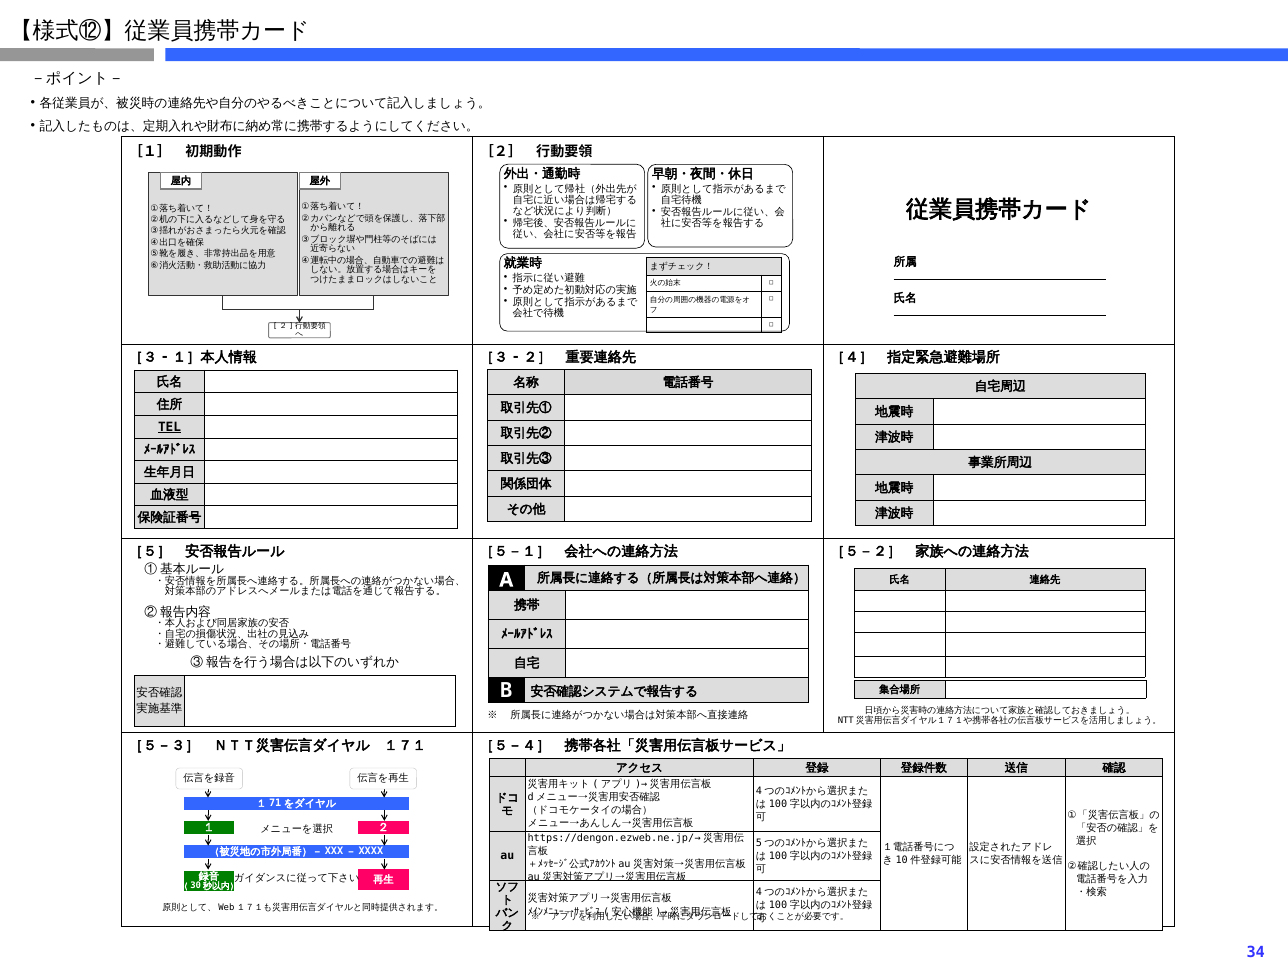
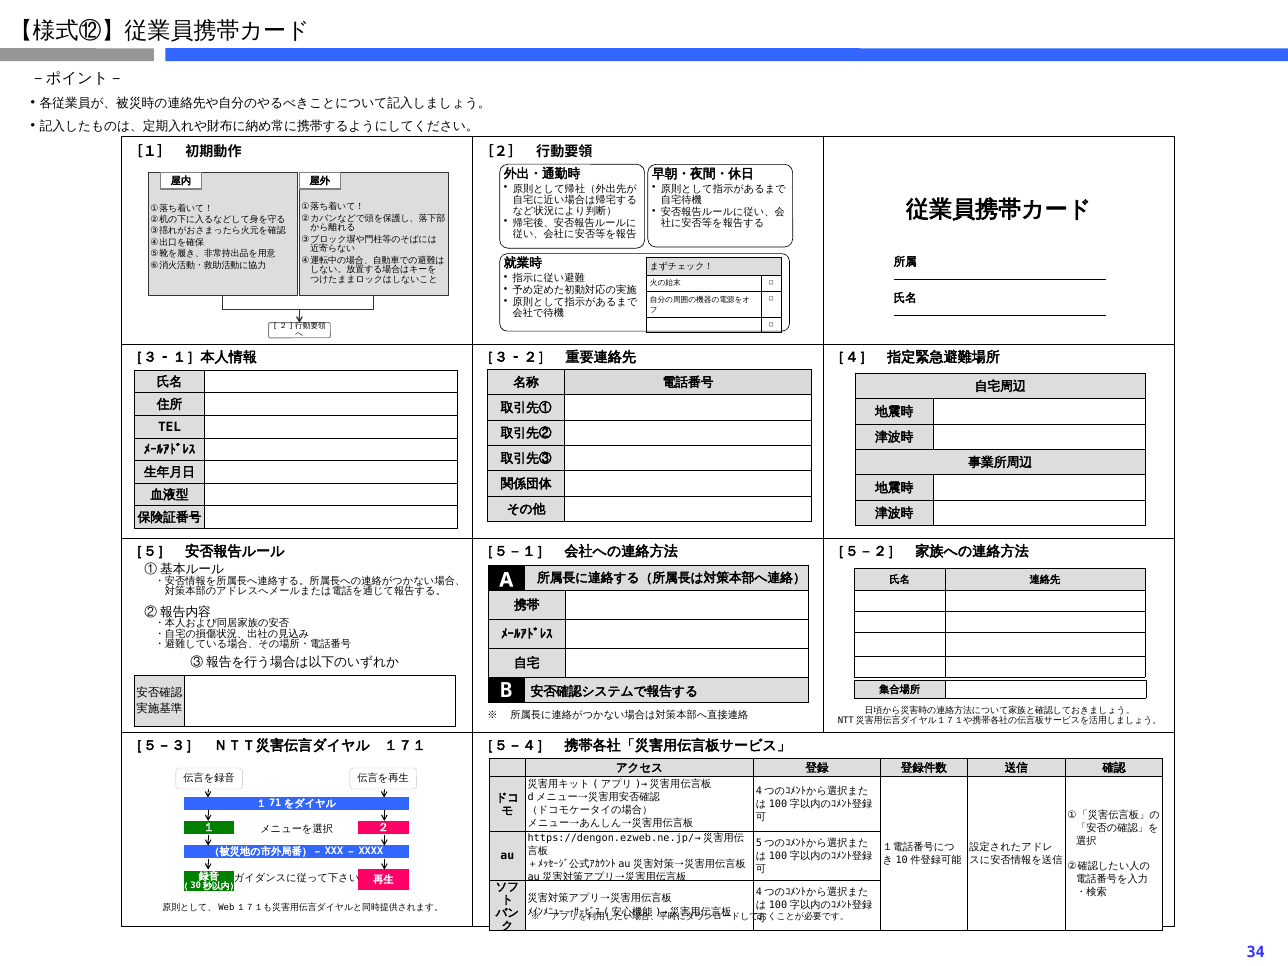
TEL underline: present -> none
